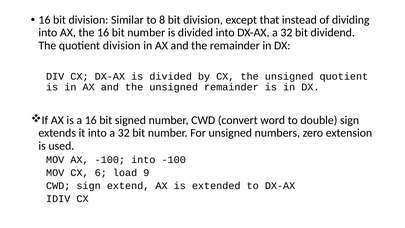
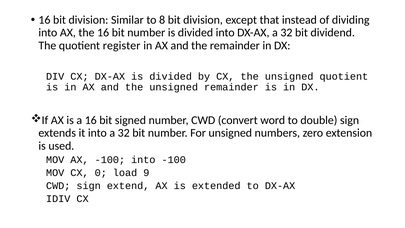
quotient division: division -> register
6: 6 -> 0
